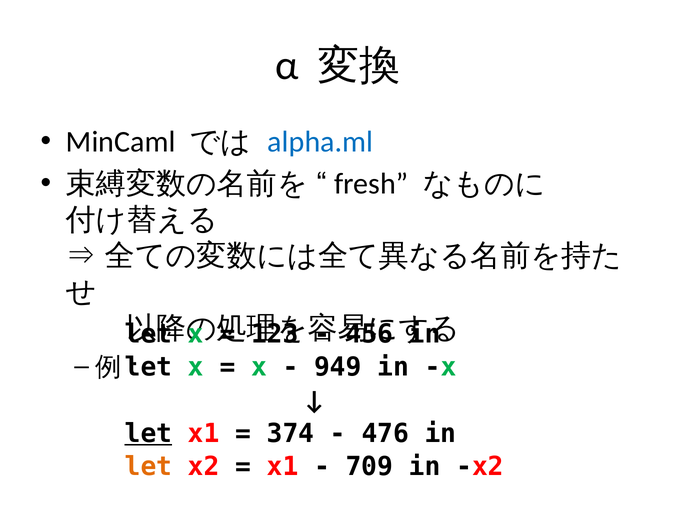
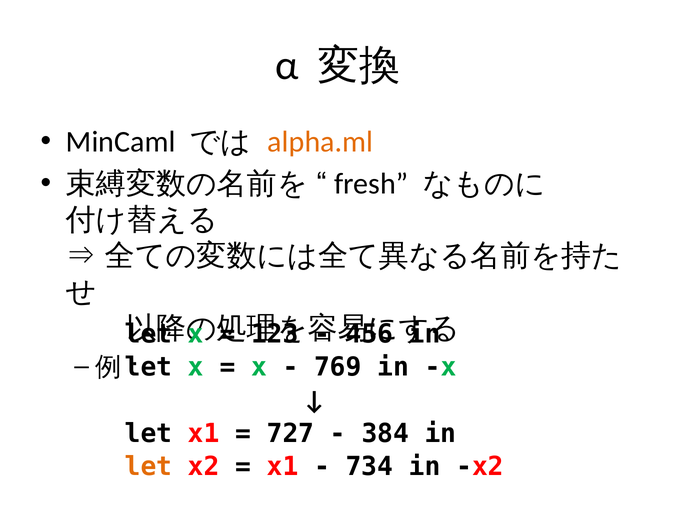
alpha.ml colour: blue -> orange
949: 949 -> 769
let at (148, 434) underline: present -> none
374: 374 -> 727
476: 476 -> 384
709: 709 -> 734
